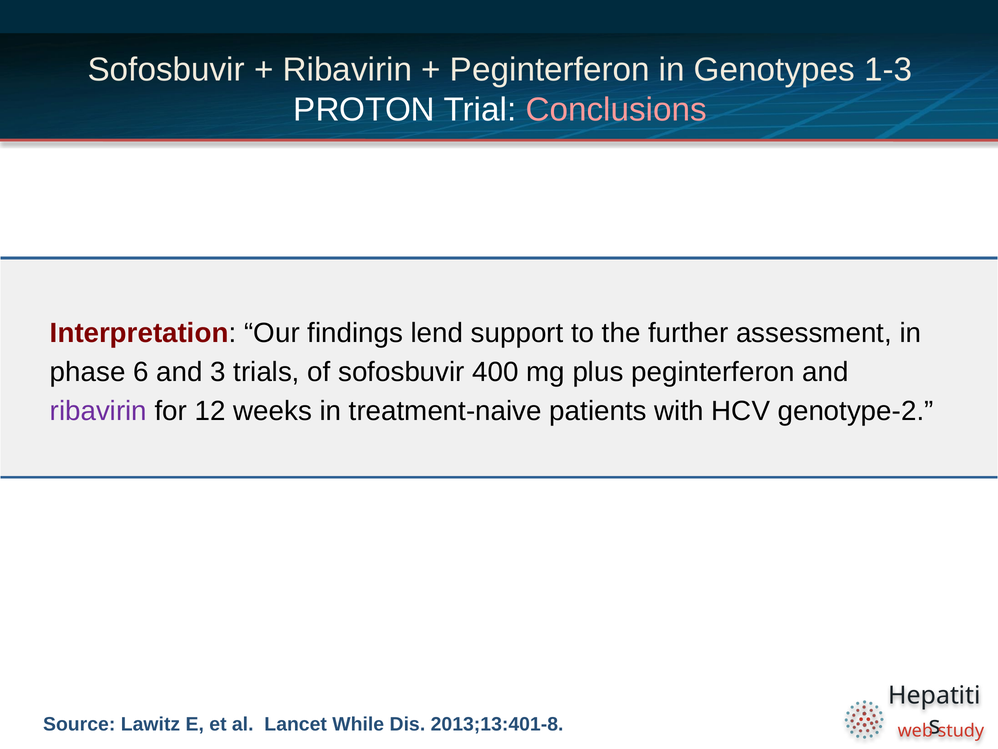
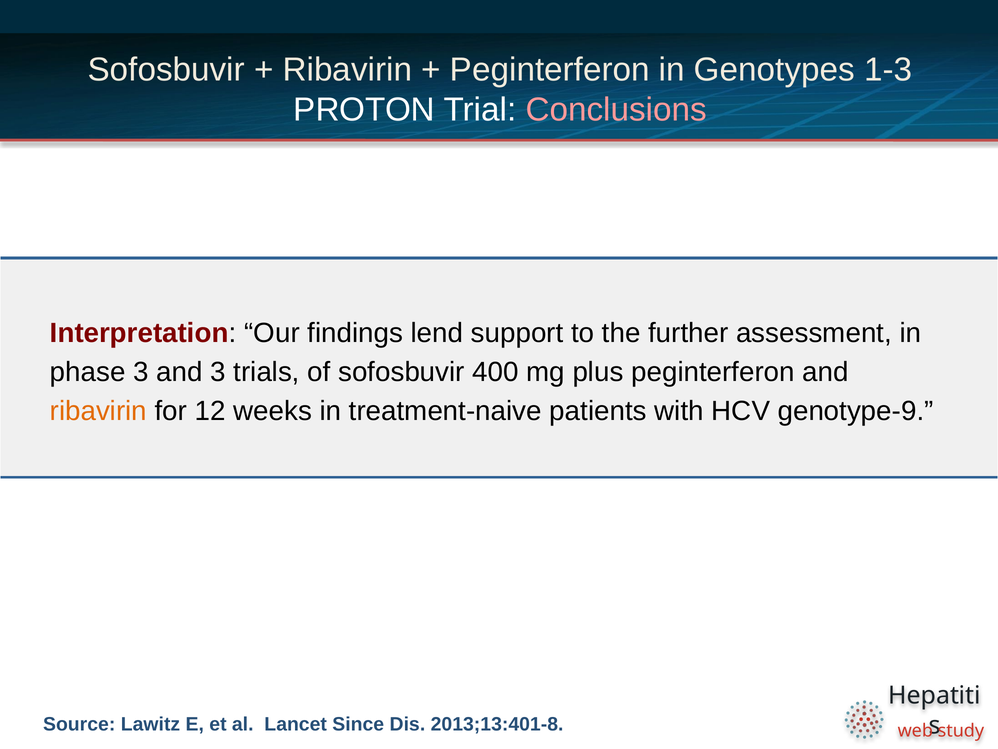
phase 6: 6 -> 3
ribavirin at (98, 411) colour: purple -> orange
genotype-2: genotype-2 -> genotype-9
While: While -> Since
